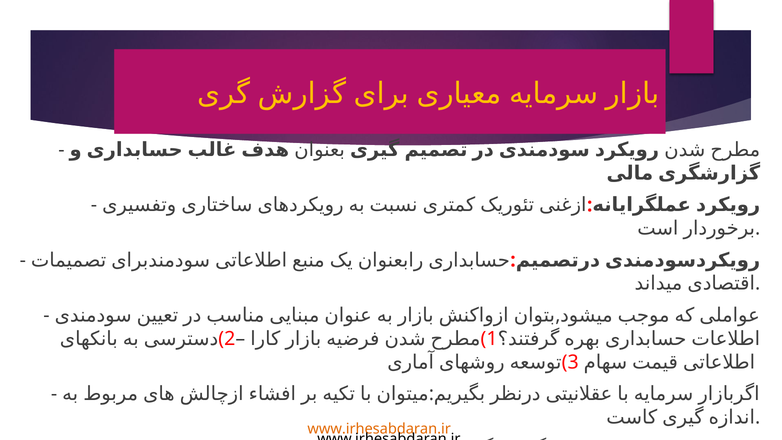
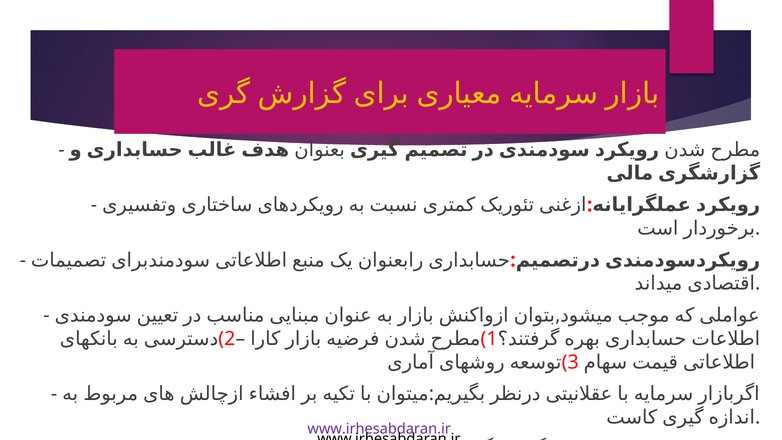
www.irhesabdaran.ir at (379, 429) colour: orange -> purple
